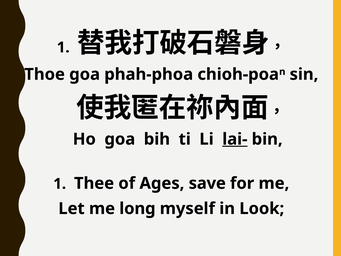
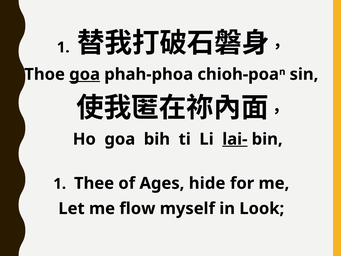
goa at (85, 74) underline: none -> present
save: save -> hide
long: long -> flow
